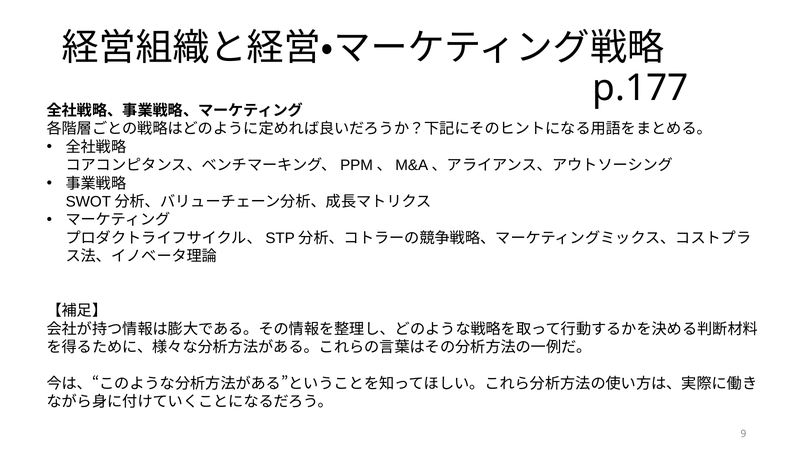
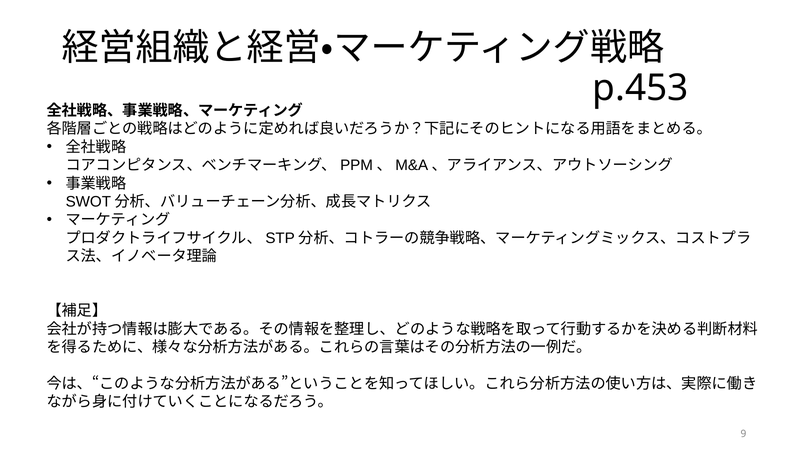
p.177: p.177 -> p.453
